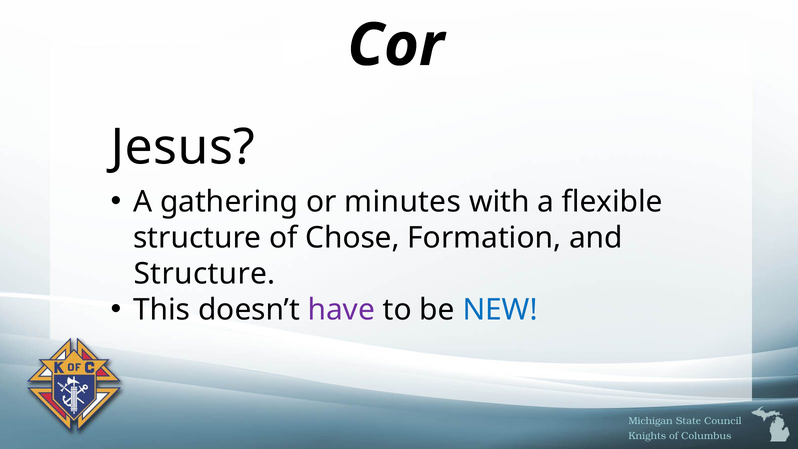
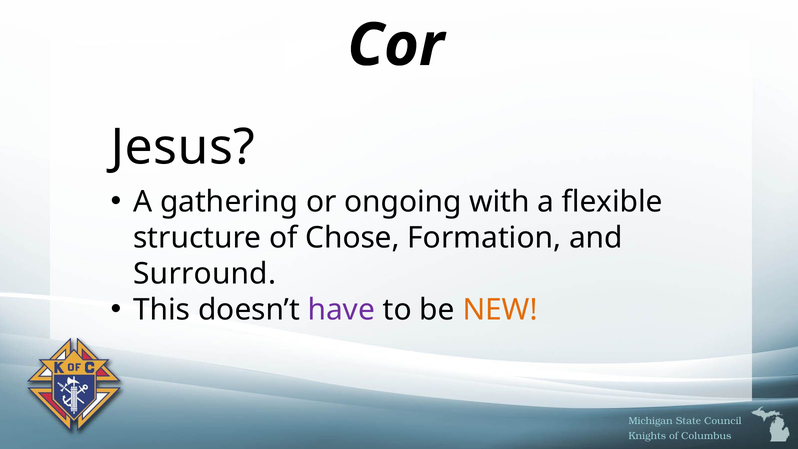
minutes: minutes -> ongoing
Structure at (205, 274): Structure -> Surround
NEW colour: blue -> orange
